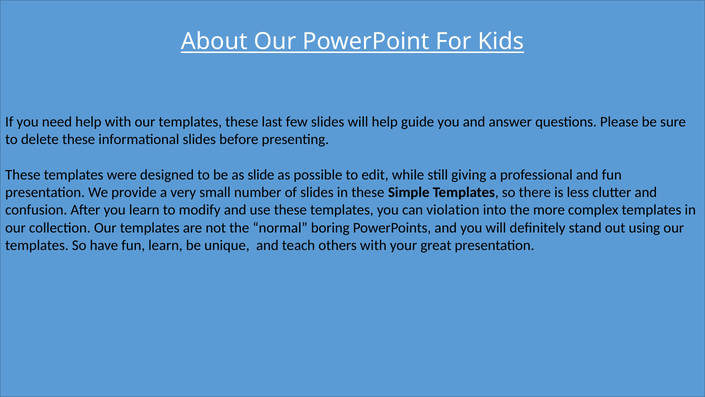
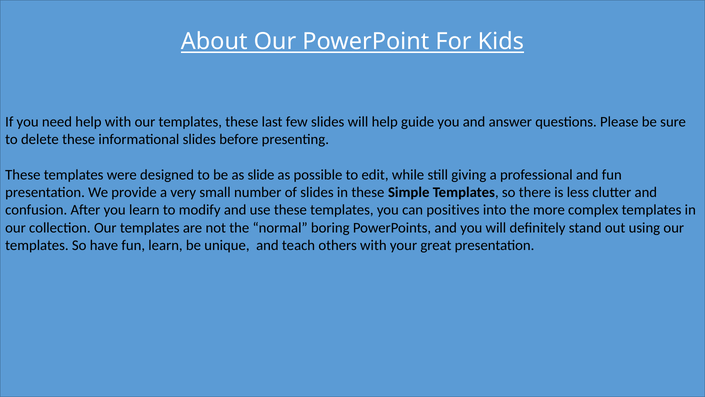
violation: violation -> positives
